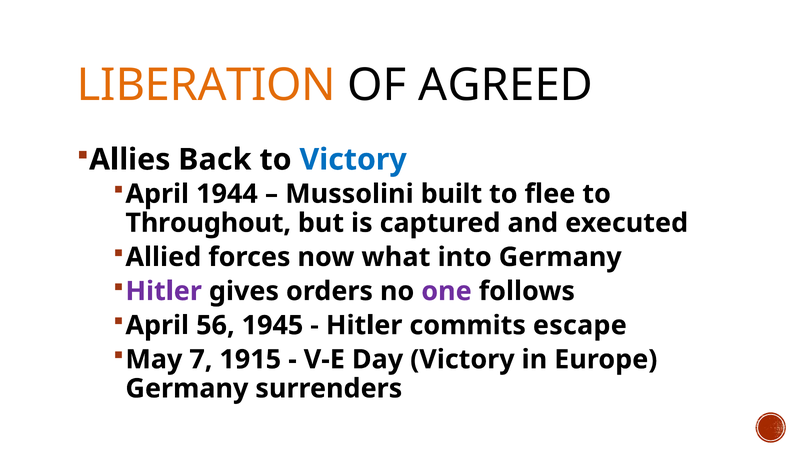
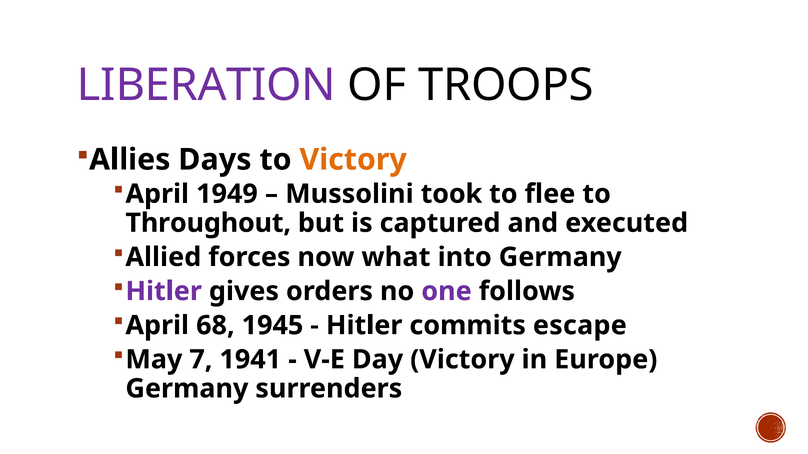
LIBERATION colour: orange -> purple
AGREED: AGREED -> TROOPS
Back: Back -> Days
Victory at (353, 160) colour: blue -> orange
1944: 1944 -> 1949
built: built -> took
56: 56 -> 68
1915: 1915 -> 1941
